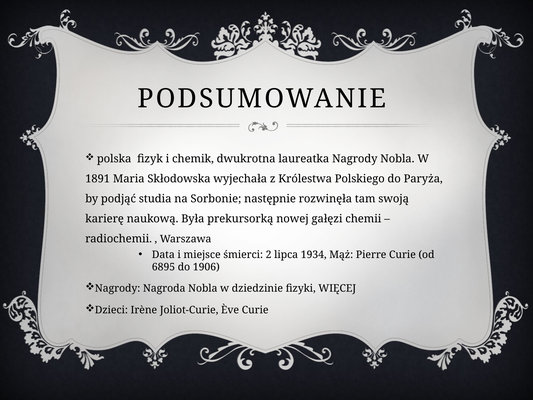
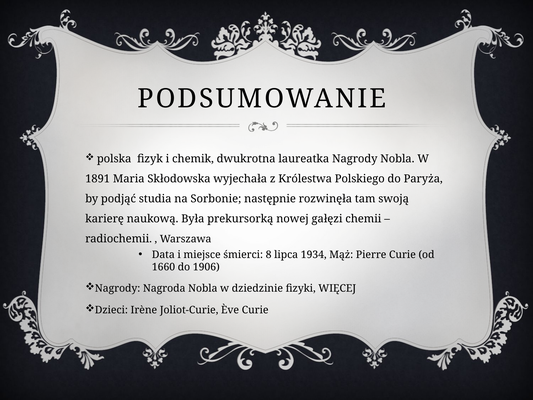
2: 2 -> 8
6895: 6895 -> 1660
